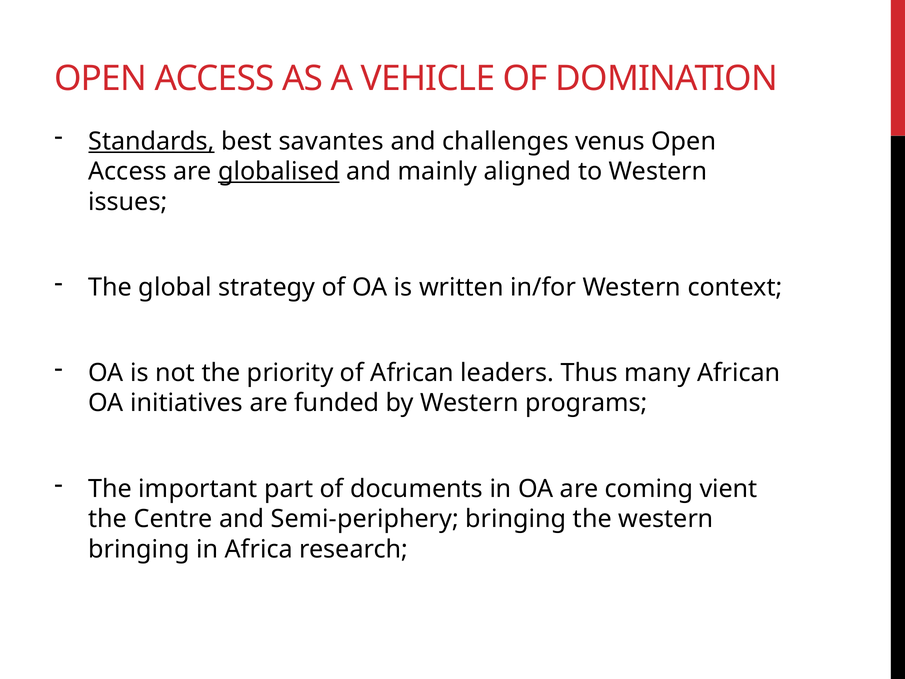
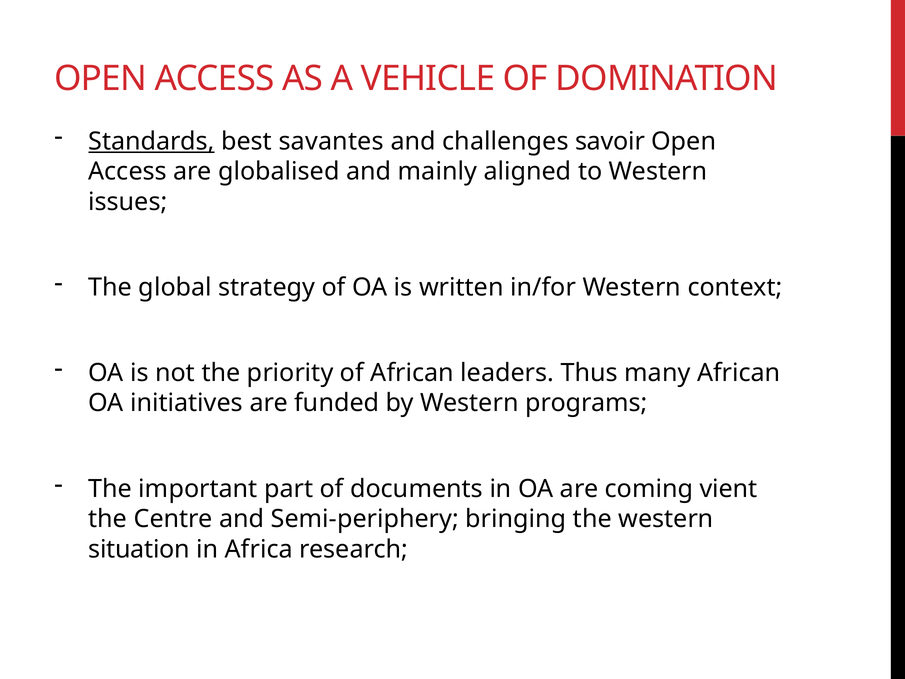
venus: venus -> savoir
globalised underline: present -> none
bringing at (139, 549): bringing -> situation
